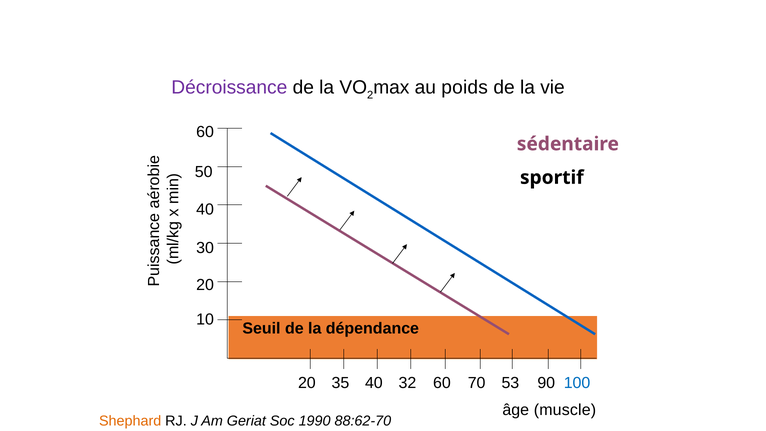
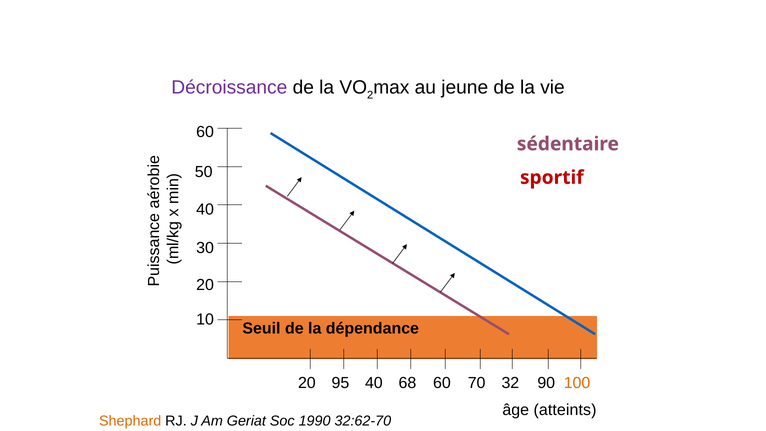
poids: poids -> jeune
sportif colour: black -> red
35: 35 -> 95
32: 32 -> 68
53: 53 -> 32
100 colour: blue -> orange
muscle: muscle -> atteints
88:62-70: 88:62-70 -> 32:62-70
